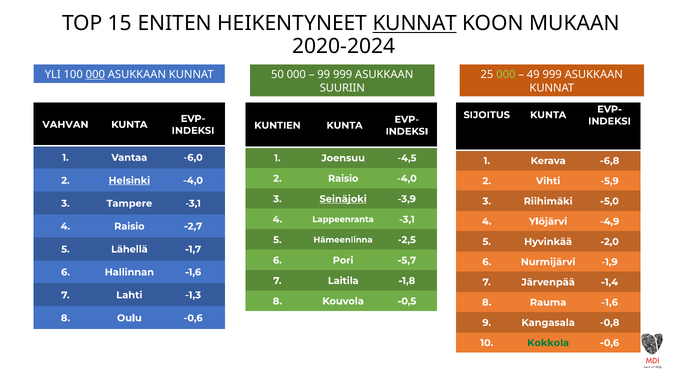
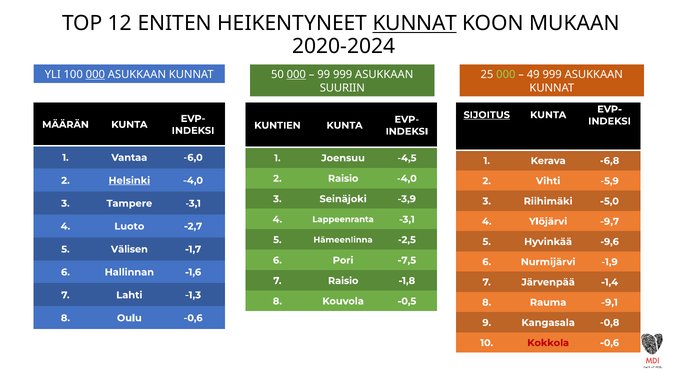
15: 15 -> 12
000 at (296, 74) underline: none -> present
SIJOITUS underline: none -> present
VAHVAN: VAHVAN -> MÄÄRÄN
Seinäjoki underline: present -> none
-4,9: -4,9 -> -9,7
4 Raisio: Raisio -> Luoto
-2,0: -2,0 -> -9,6
Lähellä: Lähellä -> Välisen
-5,7: -5,7 -> -7,5
7 Laitila: Laitila -> Raisio
Rauma -1,6: -1,6 -> -9,1
Kokkola colour: green -> red
